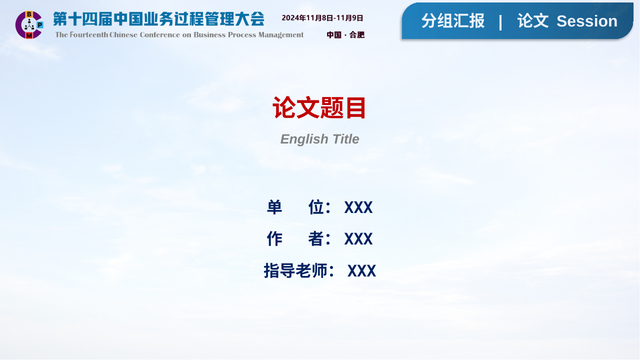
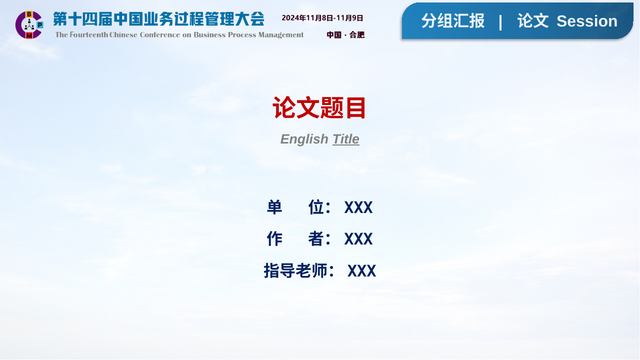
Title underline: none -> present
